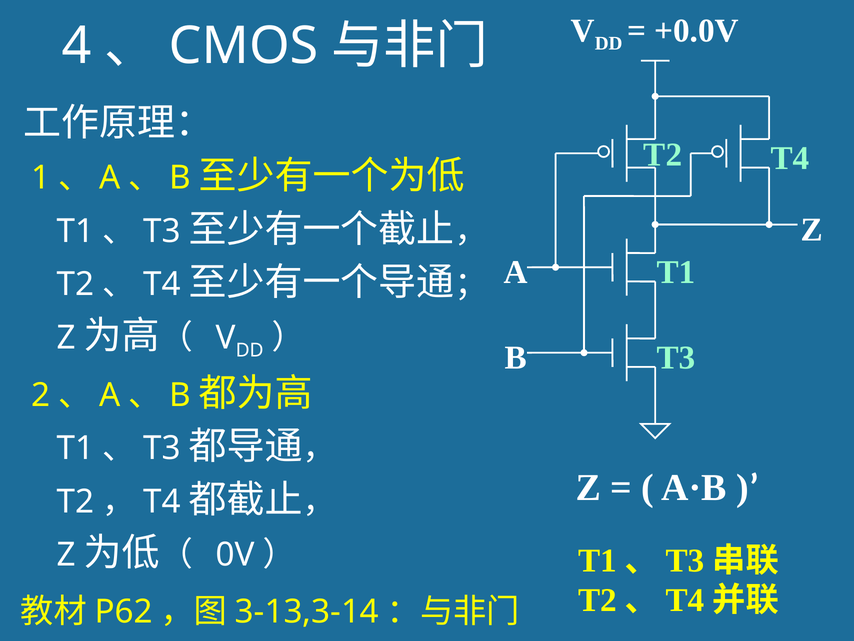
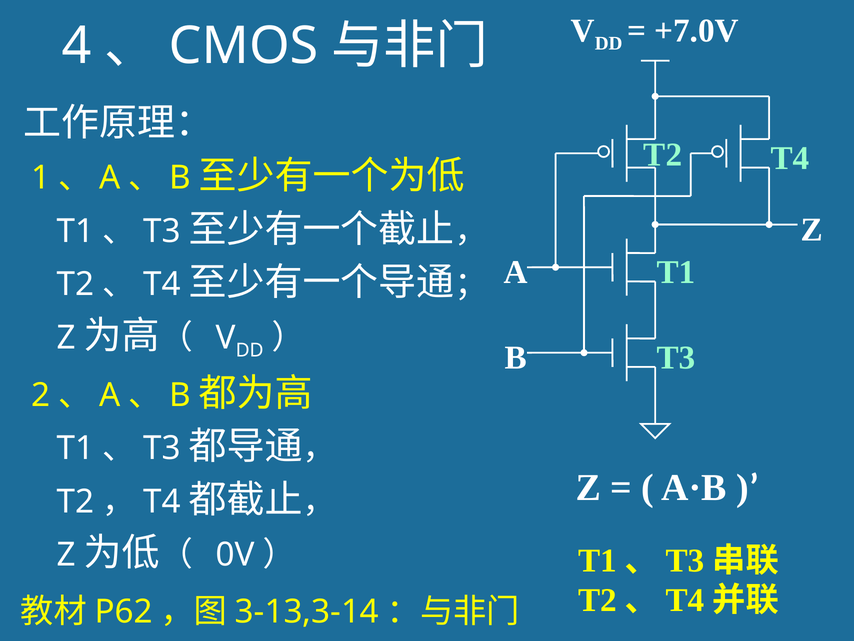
+0.0V: +0.0V -> +7.0V
